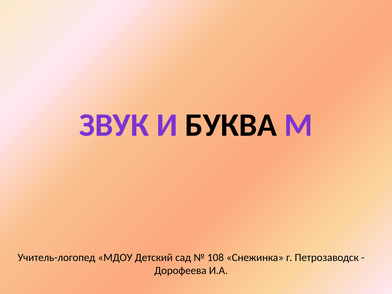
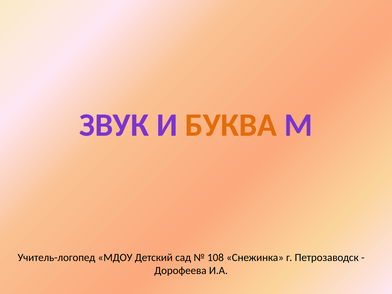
БУКВА colour: black -> orange
